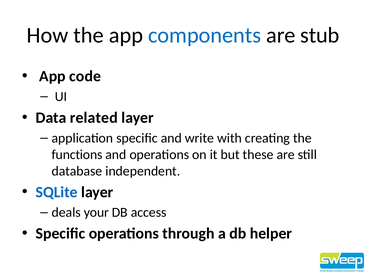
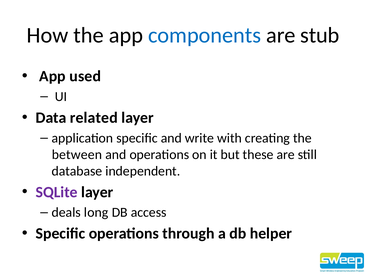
code: code -> used
functions: functions -> between
SQLite colour: blue -> purple
your: your -> long
